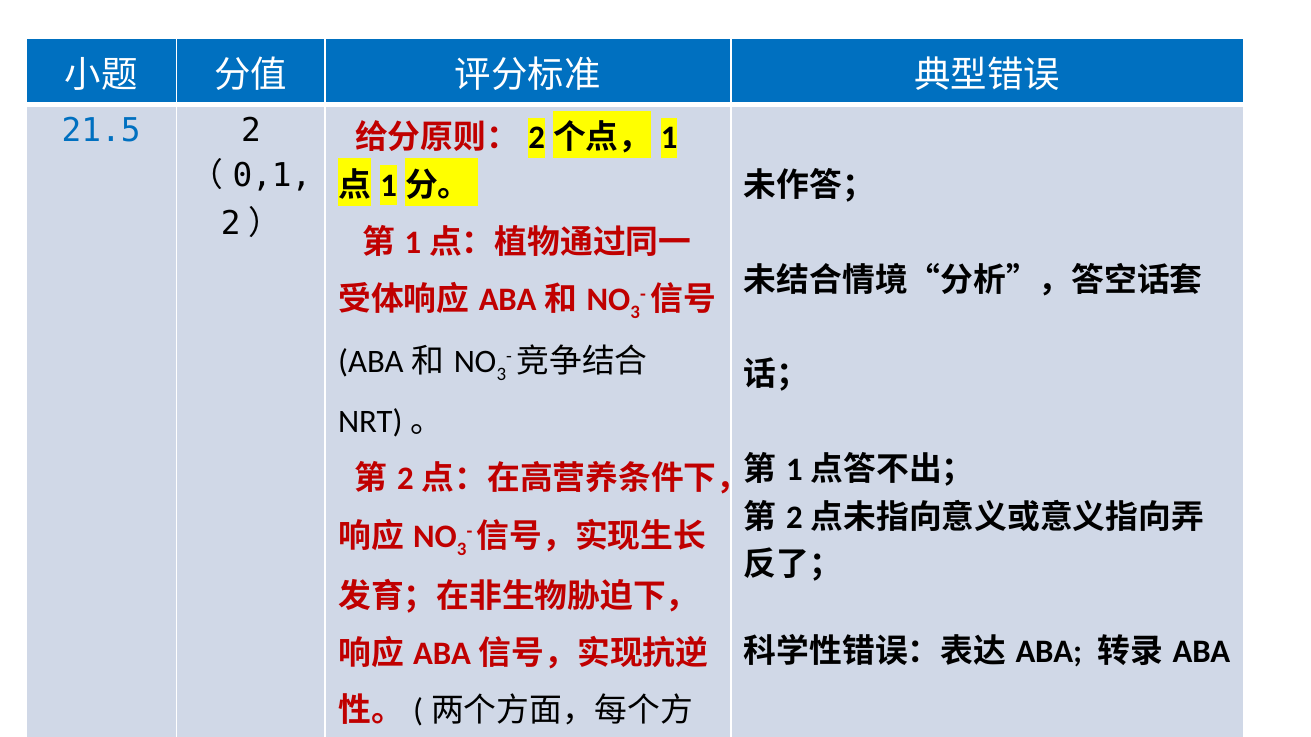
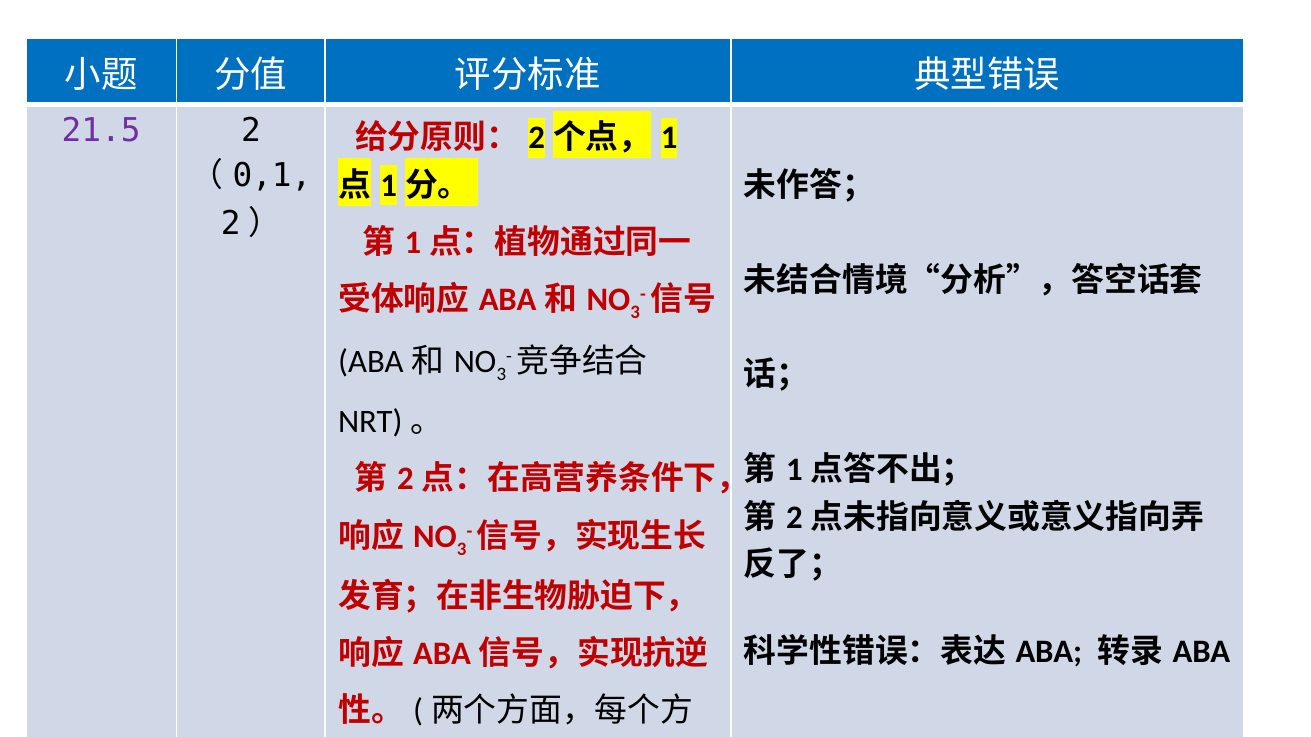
21.5 colour: blue -> purple
